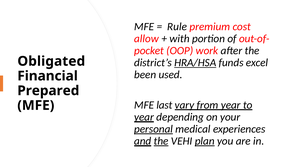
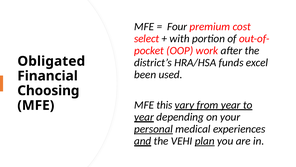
Rule: Rule -> Four
allow: allow -> select
HRA/HSA underline: present -> none
Prepared: Prepared -> Choosing
last: last -> this
the at (161, 141) underline: present -> none
